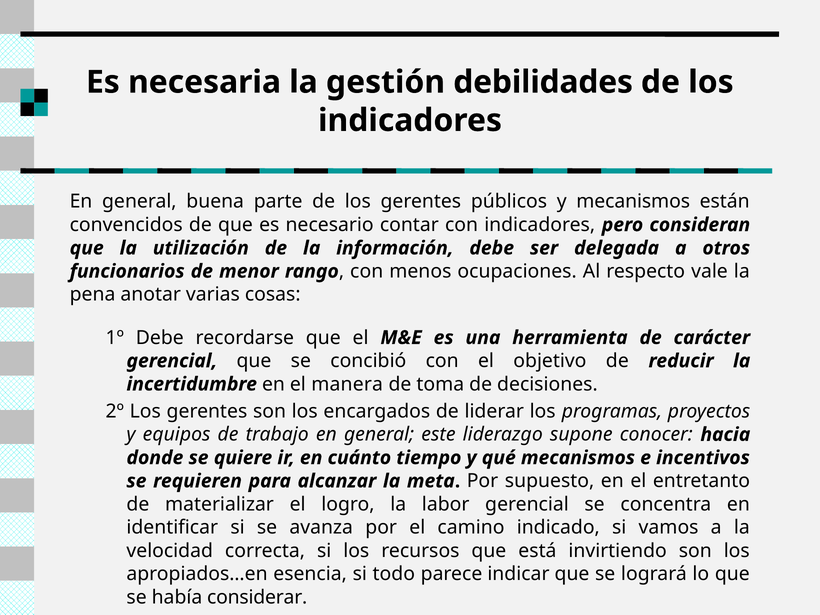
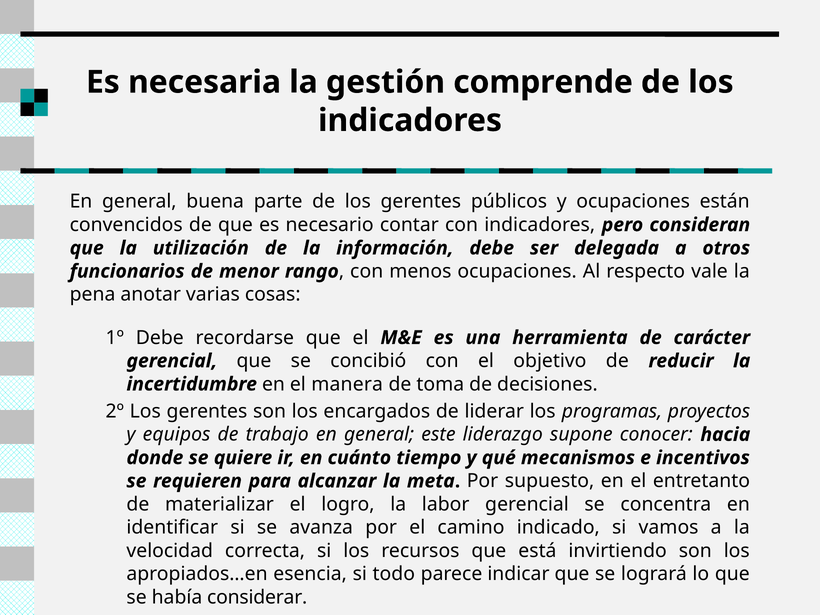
debilidades: debilidades -> comprende
y mecanismos: mecanismos -> ocupaciones
